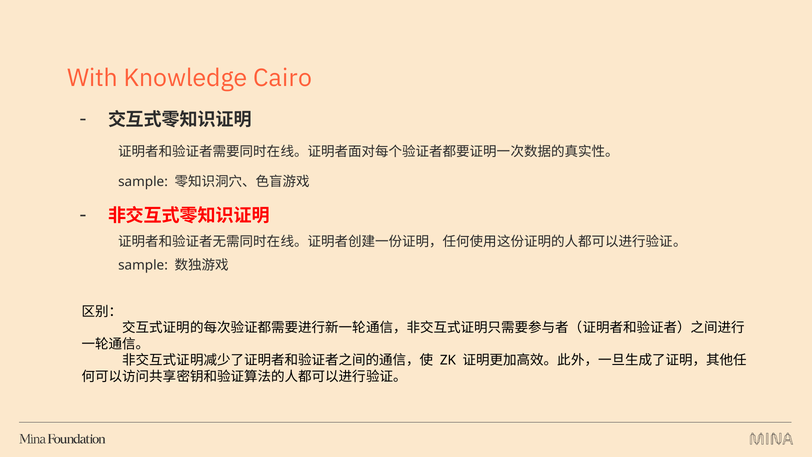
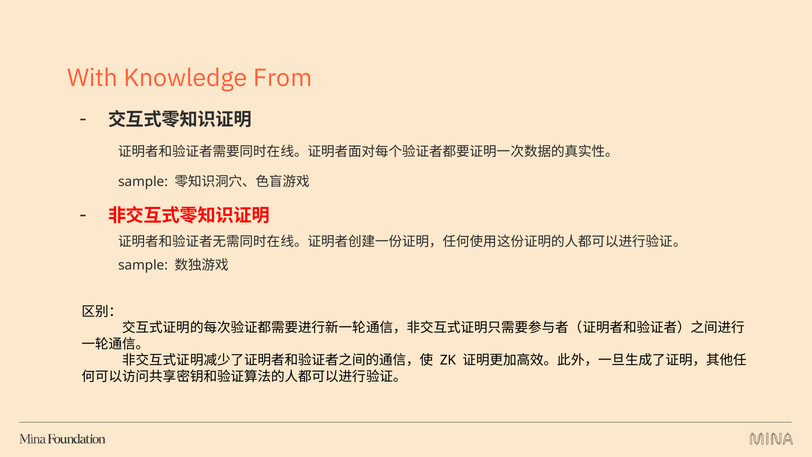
Cairo: Cairo -> From
